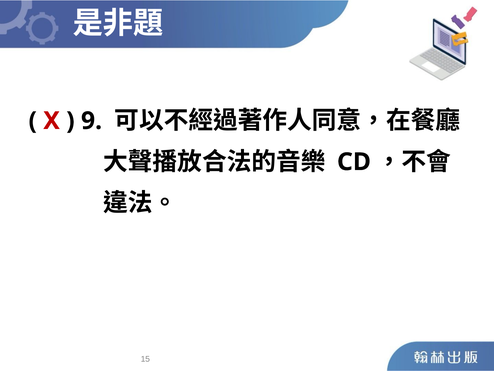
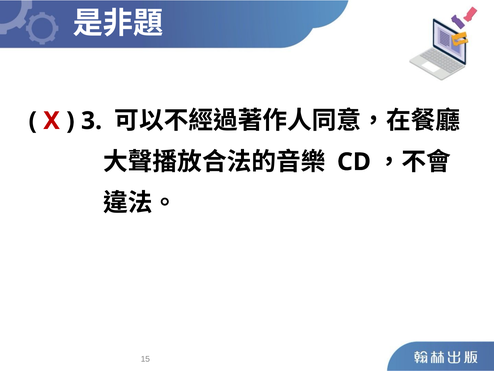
9: 9 -> 3
